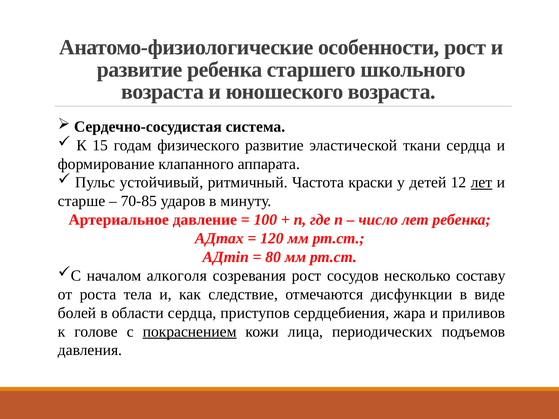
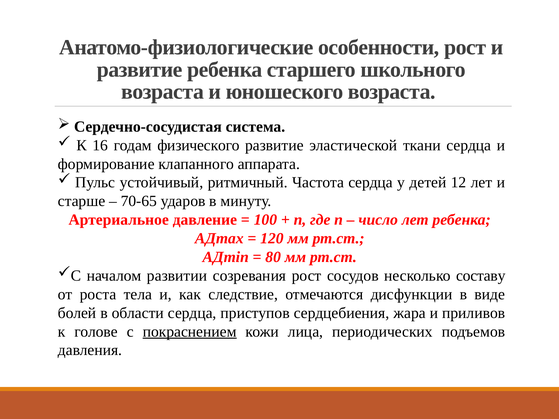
15: 15 -> 16
Частота краски: краски -> сердца
лет at (482, 183) underline: present -> none
70-85: 70-85 -> 70-65
алкоголя: алкоголя -> развитии
